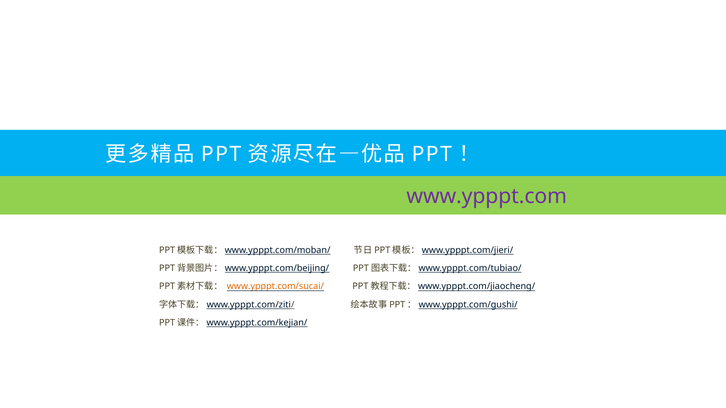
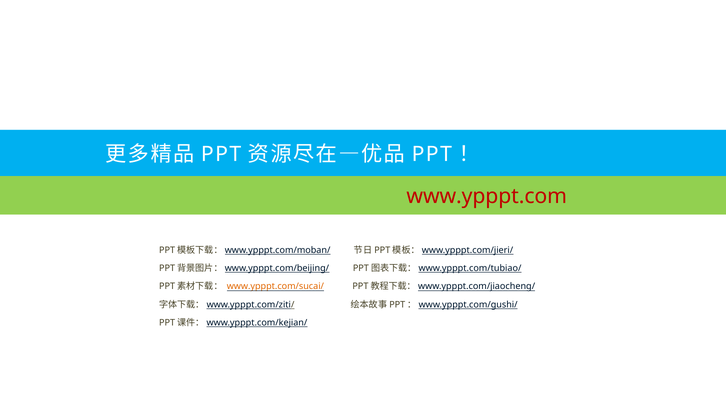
www.ypppt.com colour: purple -> red
